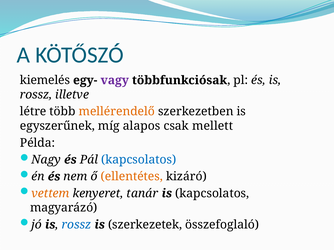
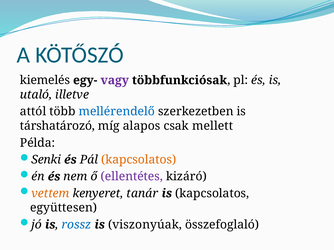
rossz at (36, 95): rossz -> utaló
létre: létre -> attól
mellérendelő colour: orange -> blue
egyszerűnek: egyszerűnek -> társhatározó
Nagy: Nagy -> Senki
kapcsolatos at (139, 160) colour: blue -> orange
ellentétes colour: orange -> purple
magyarázó: magyarázó -> együttesen
szerkezetek: szerkezetek -> viszonyúak
